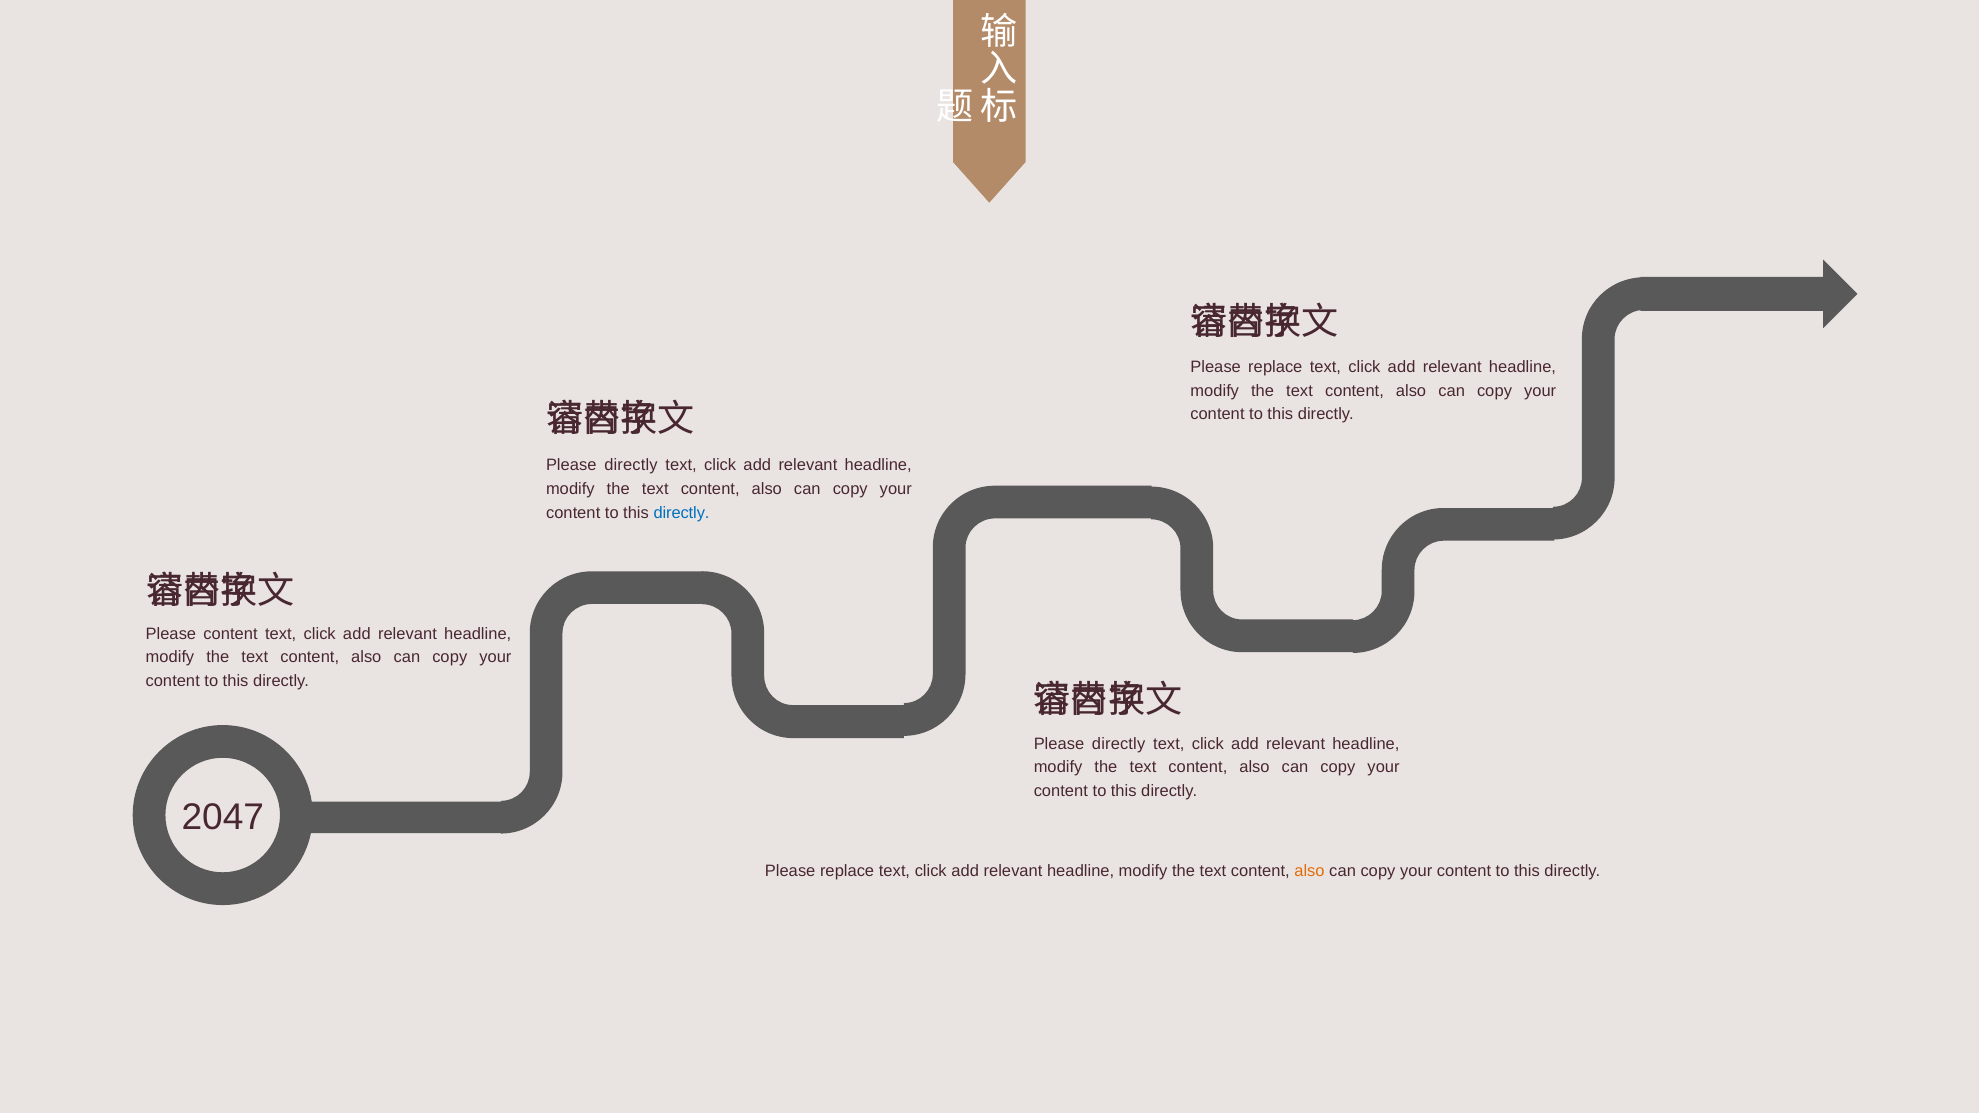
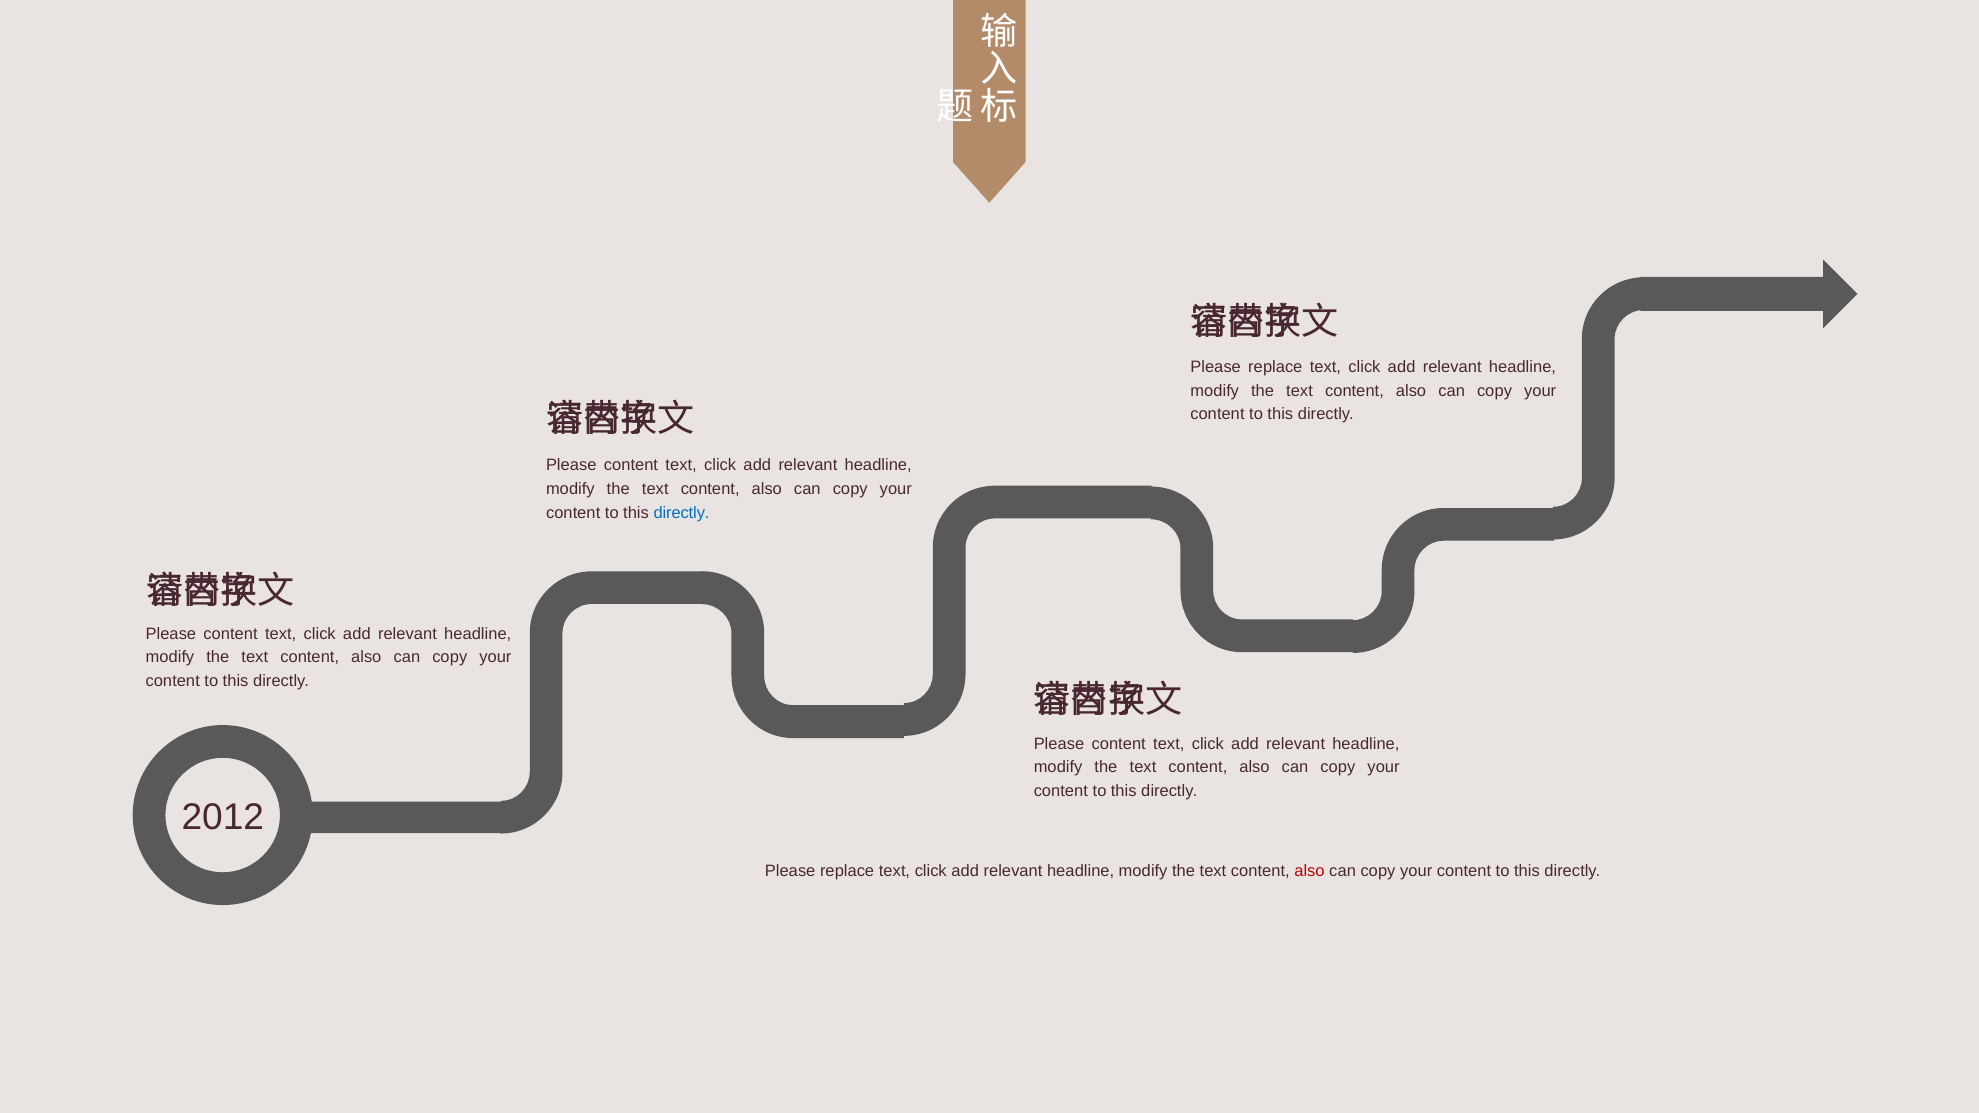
directly at (631, 465): directly -> content
directly at (1119, 744): directly -> content
2047: 2047 -> 2012
also at (1310, 872) colour: orange -> red
